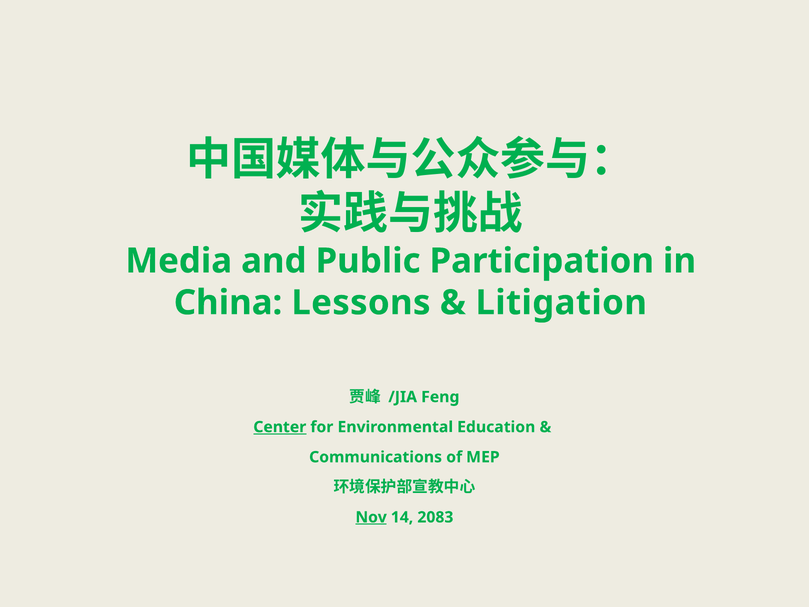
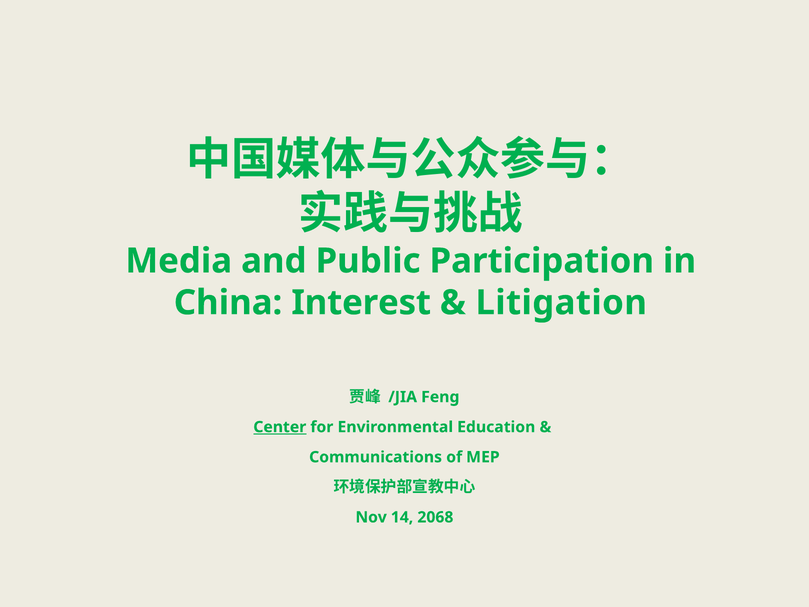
Lessons: Lessons -> Interest
Nov underline: present -> none
2083: 2083 -> 2068
